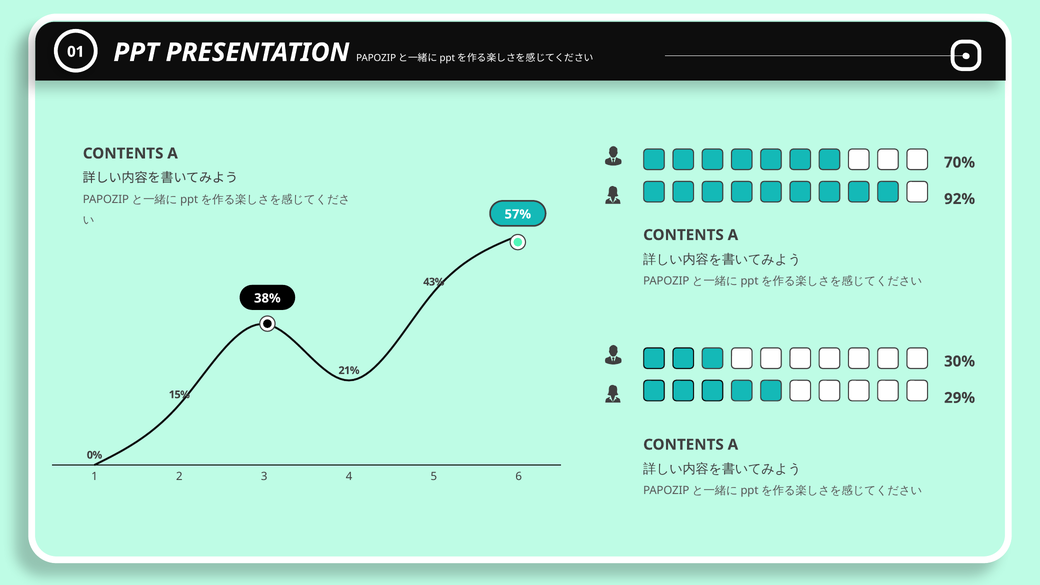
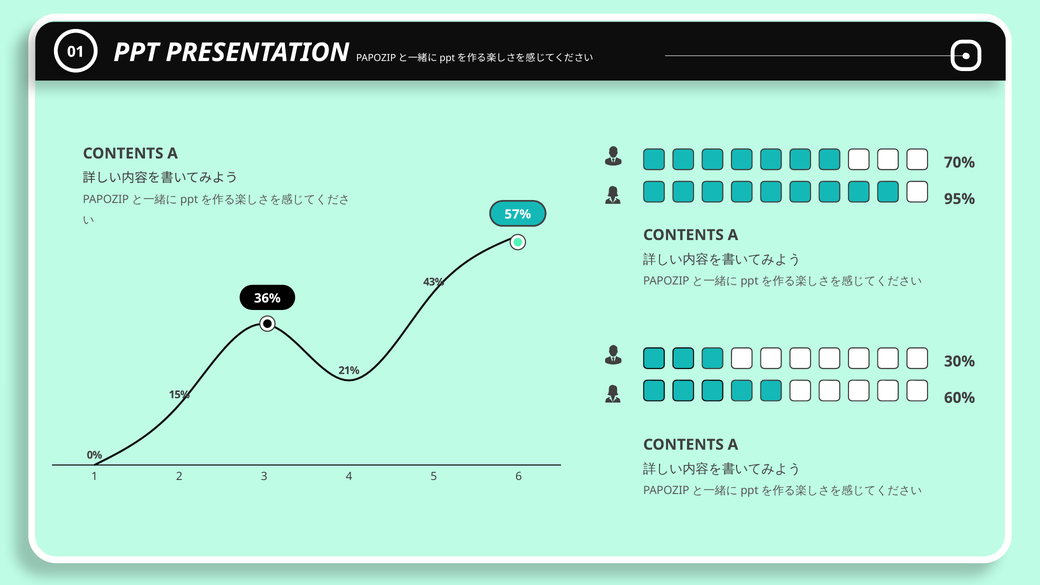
92%: 92% -> 95%
38%: 38% -> 36%
29%: 29% -> 60%
